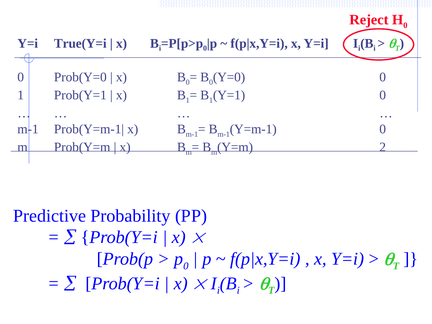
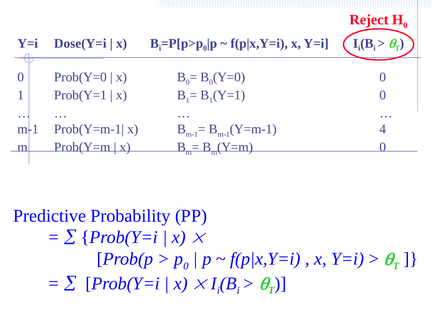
True(Y=i: True(Y=i -> Dose(Y=i
0 at (383, 129): 0 -> 4
2 at (383, 147): 2 -> 0
